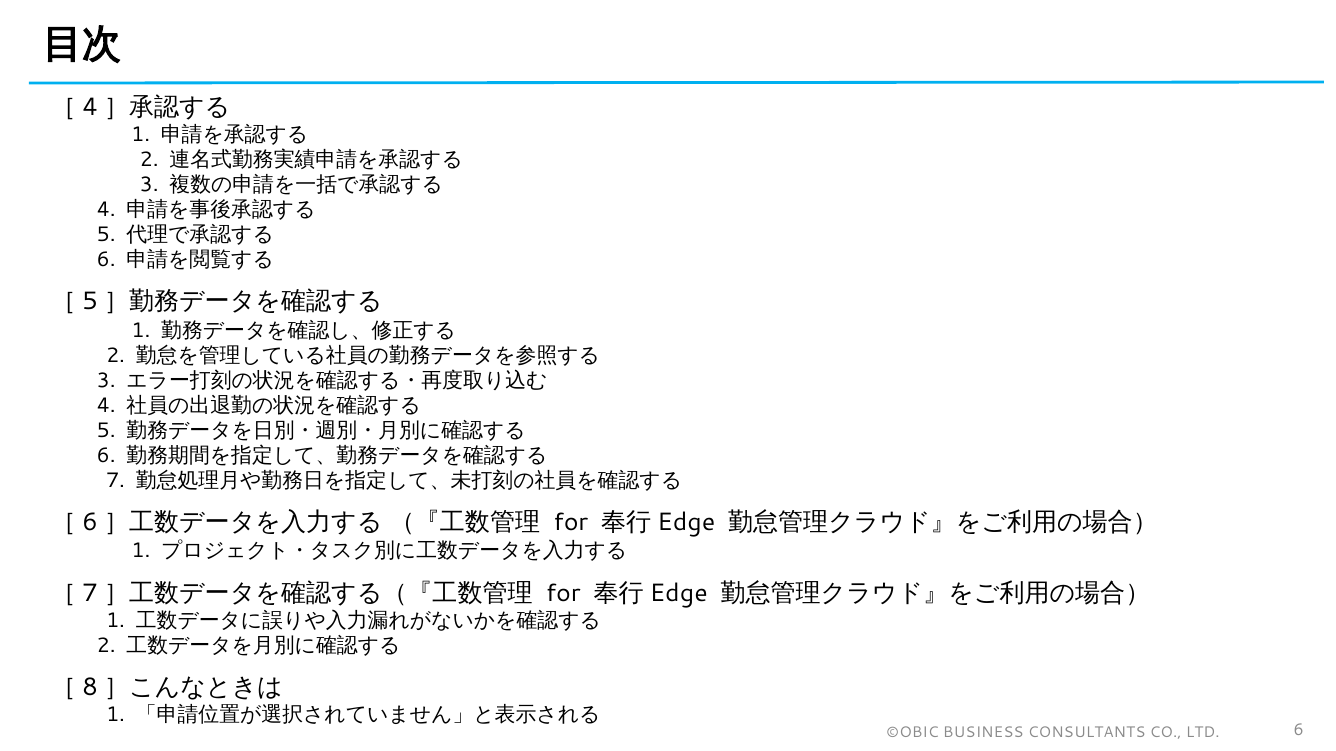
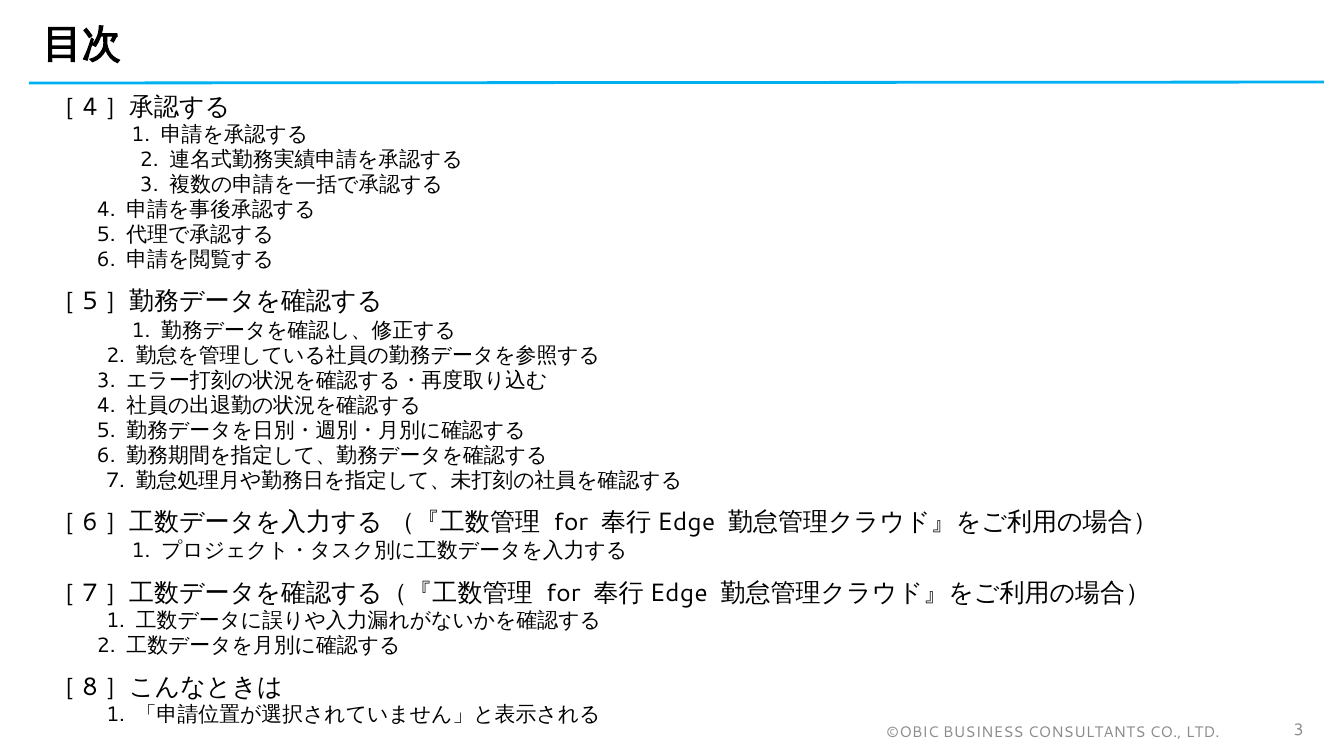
LTD 6: 6 -> 3
